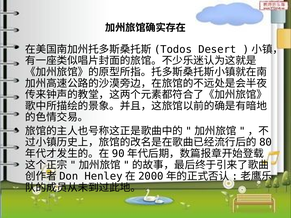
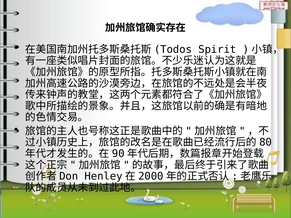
Desert: Desert -> Spirit
